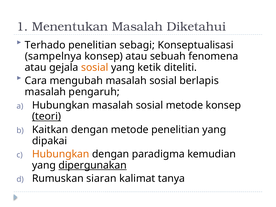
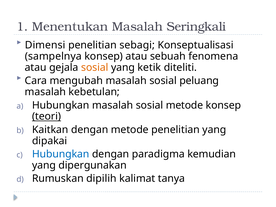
Diketahui: Diketahui -> Seringkali
Terhado: Terhado -> Dimensi
berlapis: berlapis -> peluang
pengaruh: pengaruh -> kebetulan
Hubungkan at (61, 154) colour: orange -> blue
dipergunakan underline: present -> none
siaran: siaran -> dipilih
